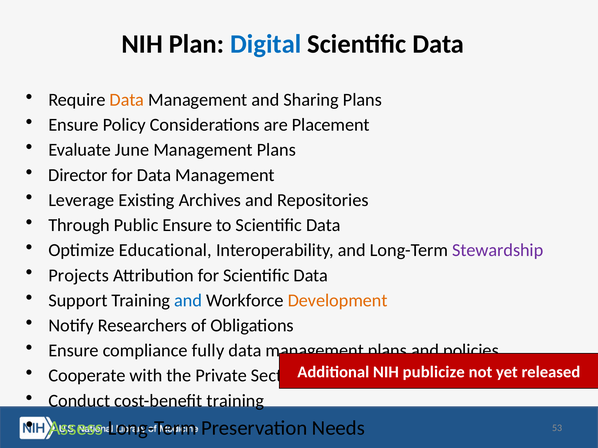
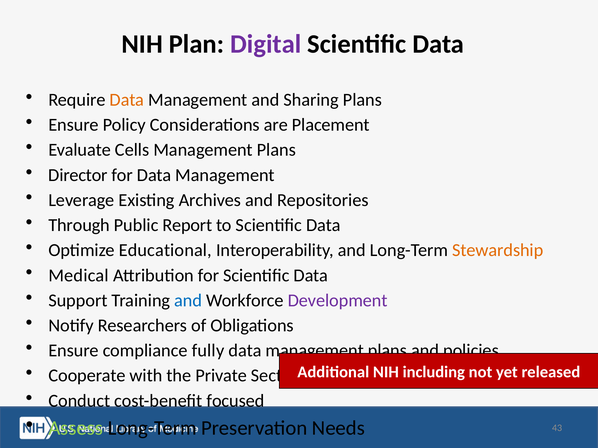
Digital colour: blue -> purple
June: June -> Cells
Public Ensure: Ensure -> Report
Stewardship colour: purple -> orange
Projects: Projects -> Medical
Development colour: orange -> purple
publicize: publicize -> including
cost-benefit training: training -> focused
53: 53 -> 43
